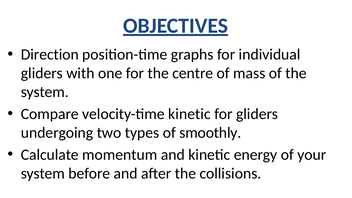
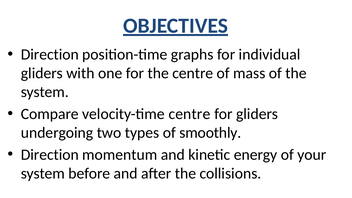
velocity-time kinetic: kinetic -> centre
Calculate at (50, 155): Calculate -> Direction
